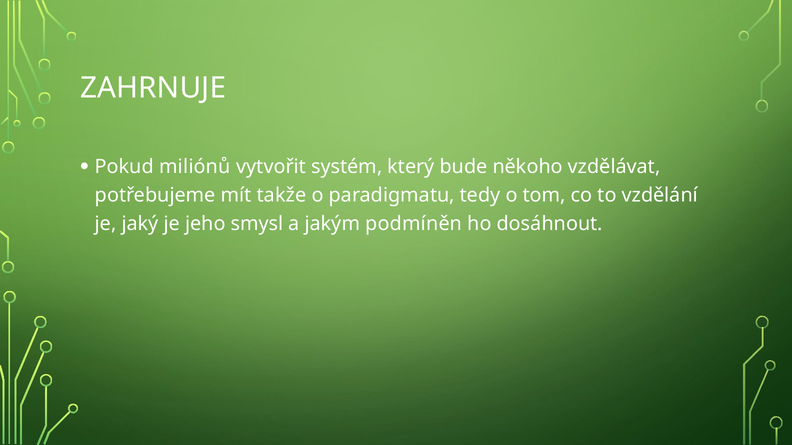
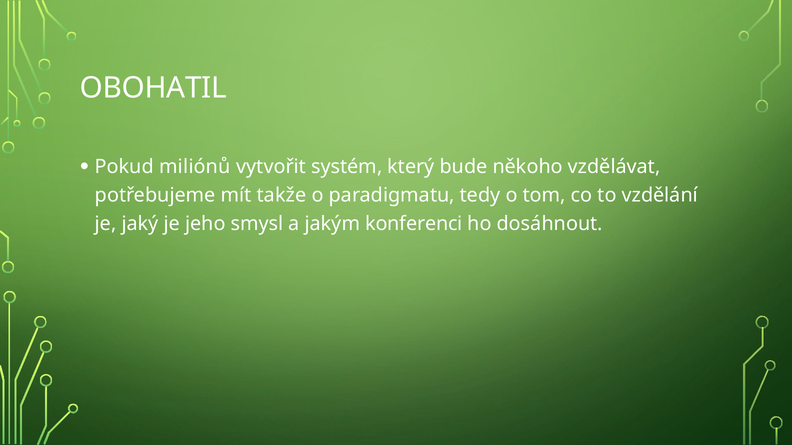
ZAHRNUJE: ZAHRNUJE -> OBOHATIL
podmíněn: podmíněn -> konferenci
